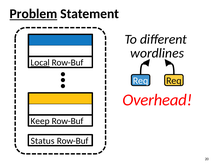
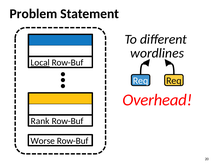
Problem underline: present -> none
Keep: Keep -> Rank
Status: Status -> Worse
